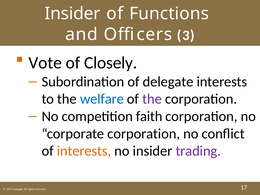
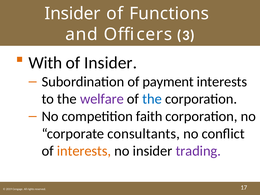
Vote: Vote -> With
of Closely: Closely -> Insider
delegate: delegate -> payment
welfare colour: blue -> purple
the at (152, 99) colour: purple -> blue
corporate corporation: corporation -> consultants
